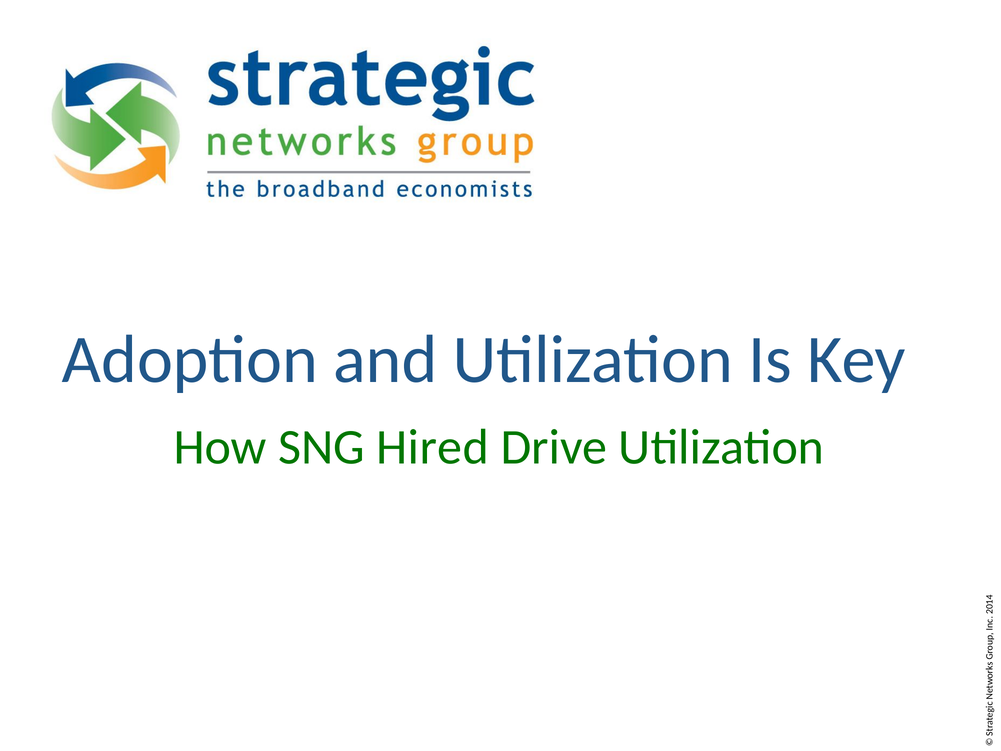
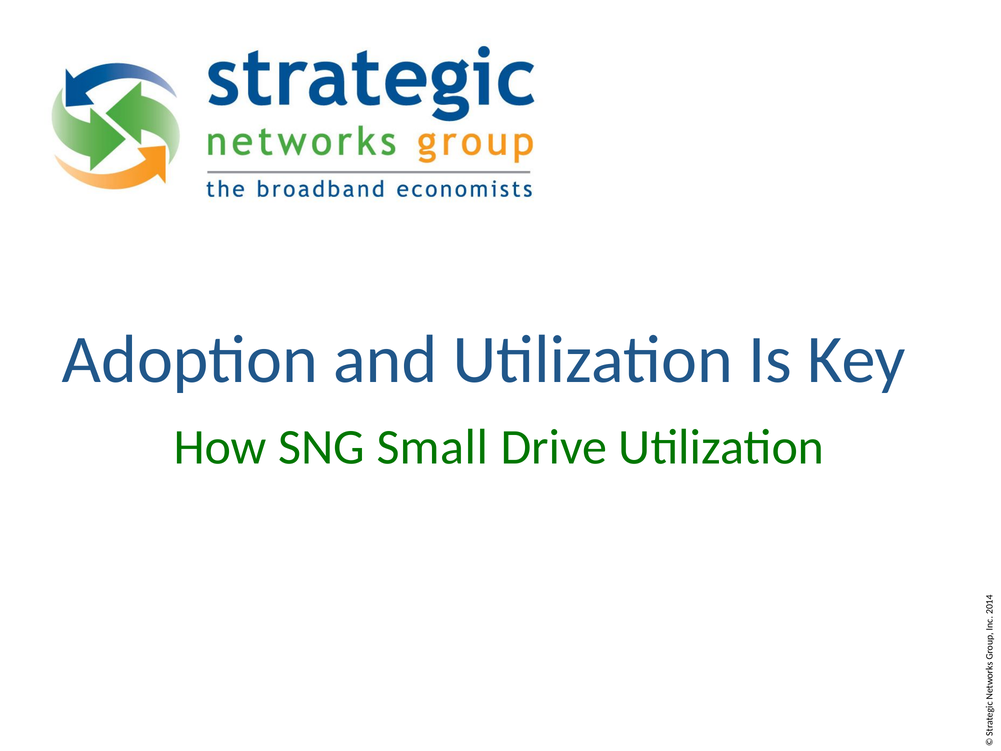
Hired: Hired -> Small
